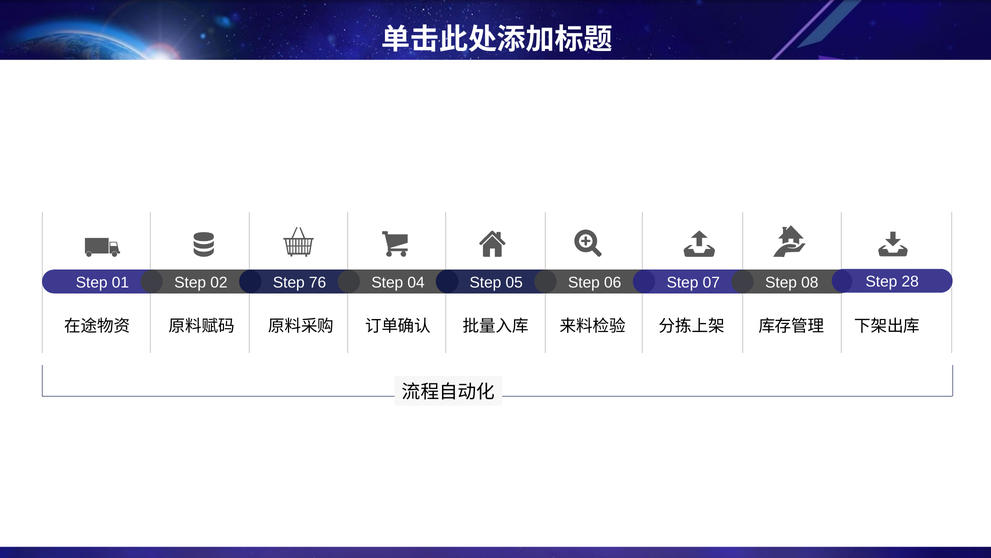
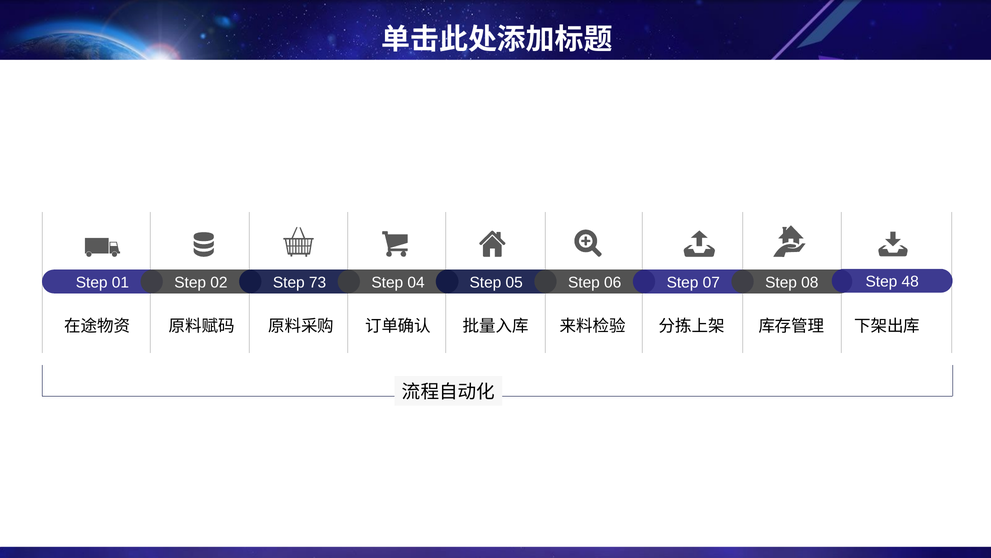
76: 76 -> 73
28: 28 -> 48
